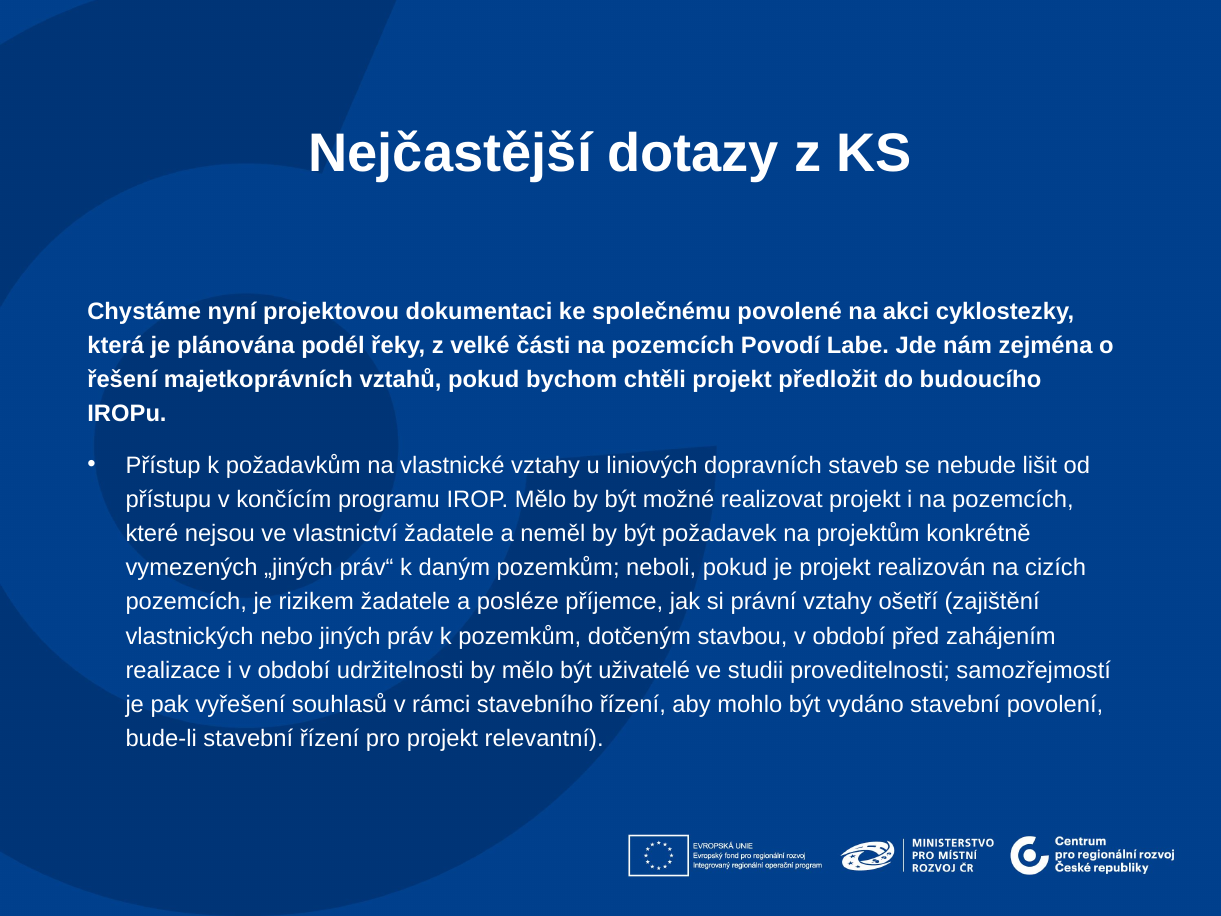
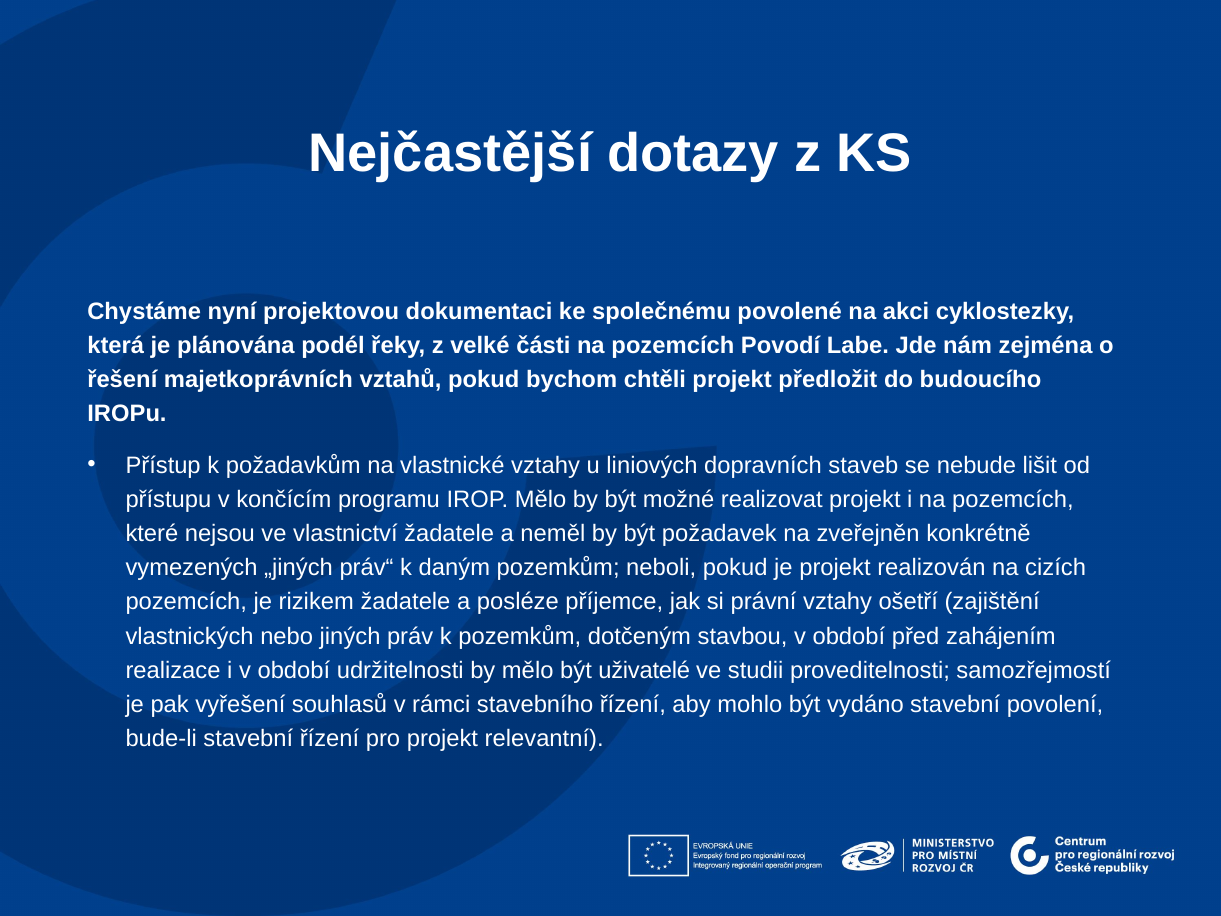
projektům: projektům -> zveřejněn
